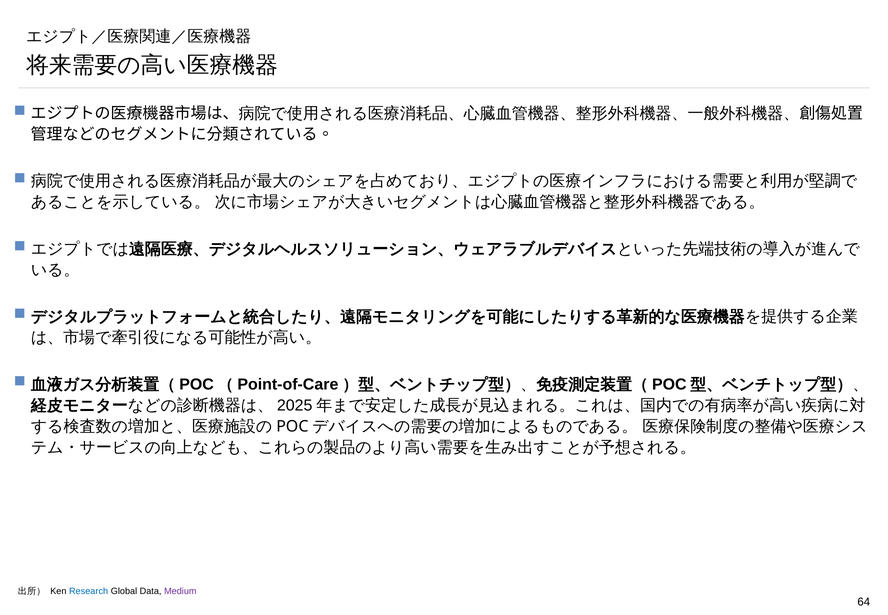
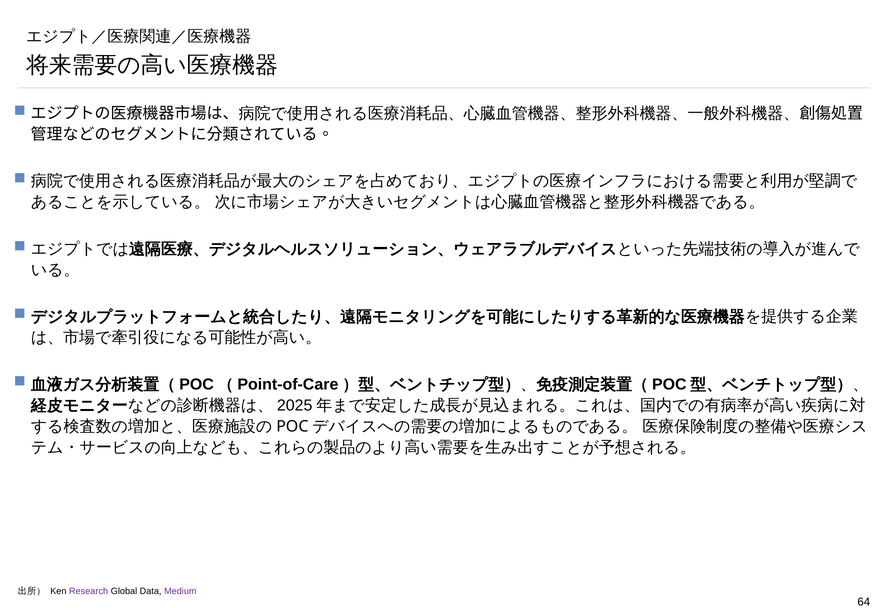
Research colour: blue -> purple
